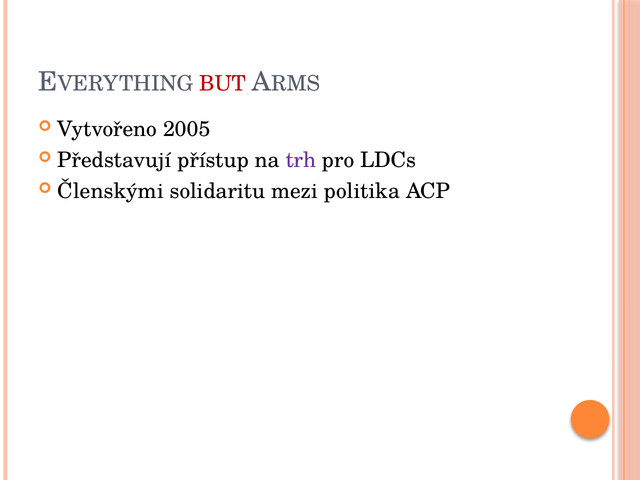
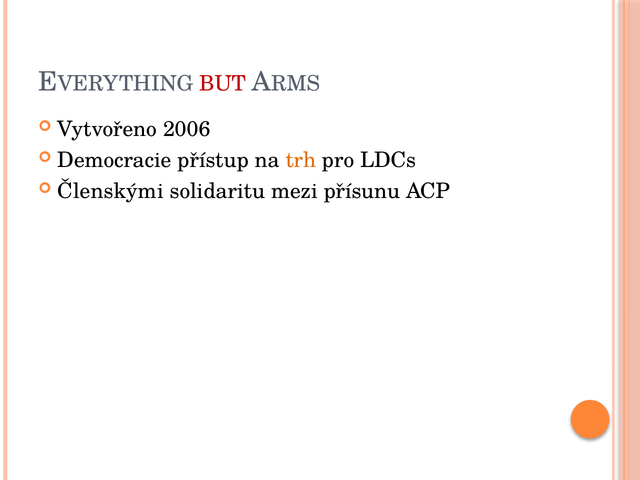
2005: 2005 -> 2006
Představují: Představují -> Democracie
trh colour: purple -> orange
politika: politika -> přísunu
